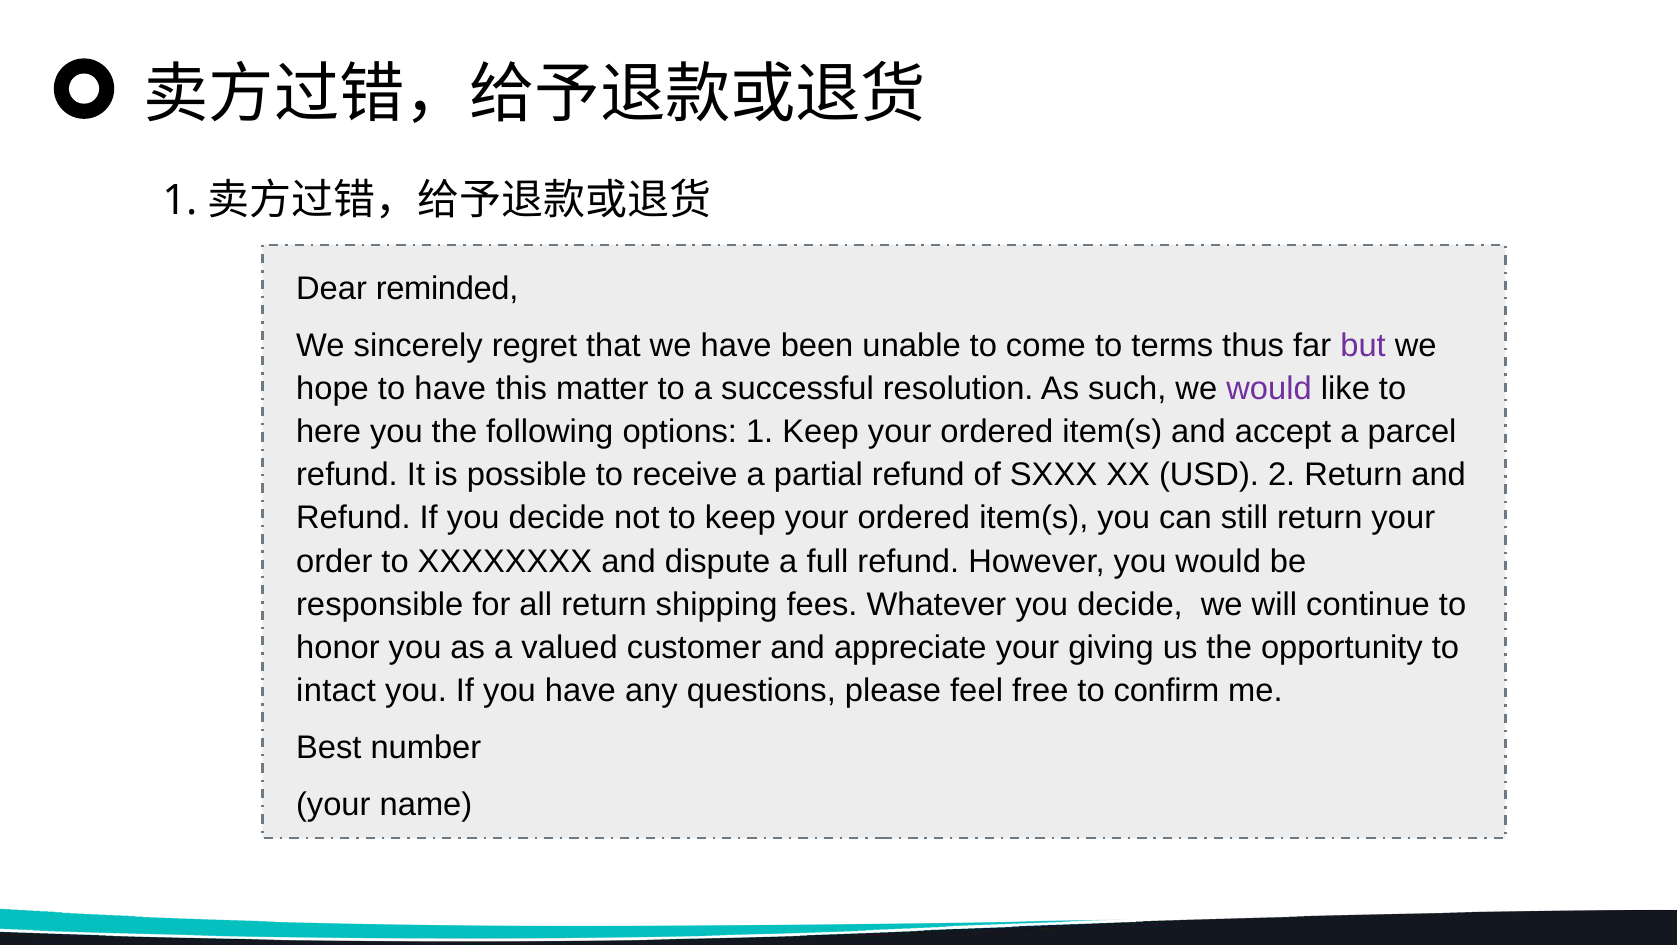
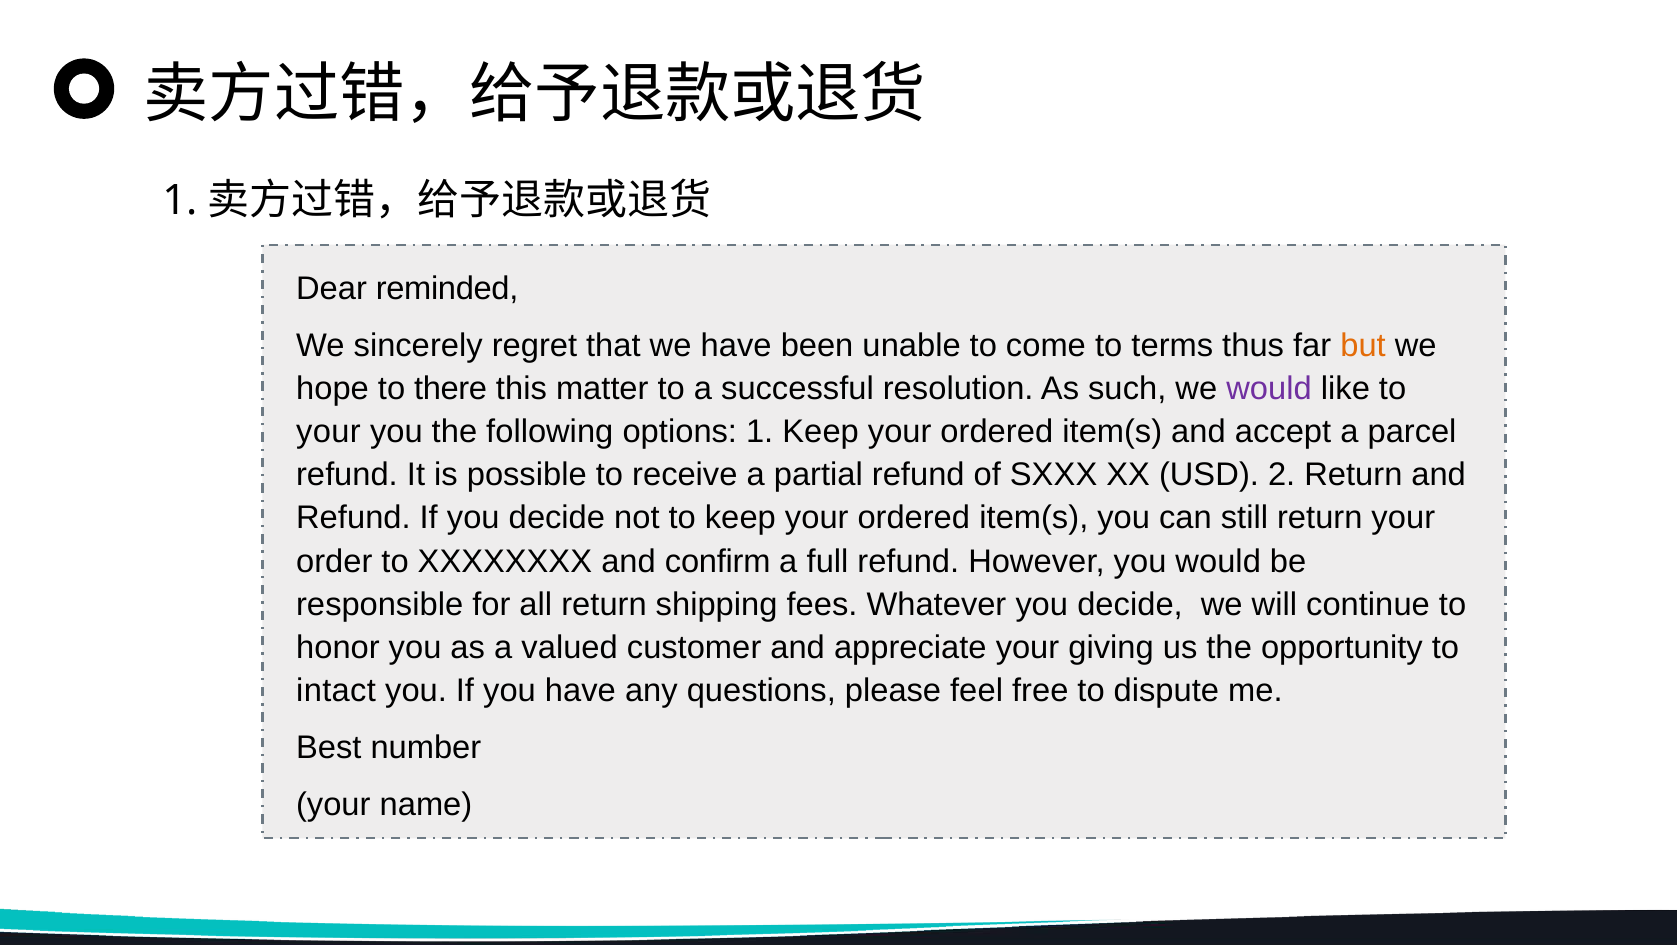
but colour: purple -> orange
to have: have -> there
here at (329, 432): here -> your
dispute: dispute -> confirm
confirm: confirm -> dispute
